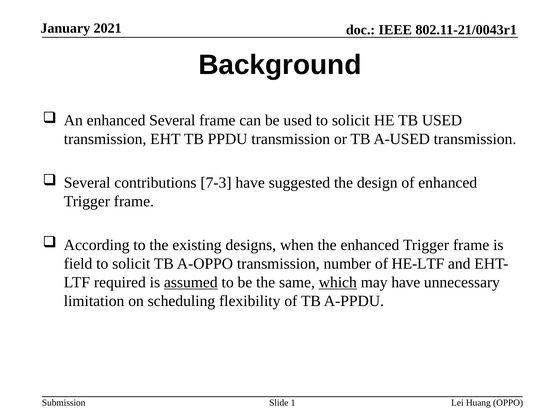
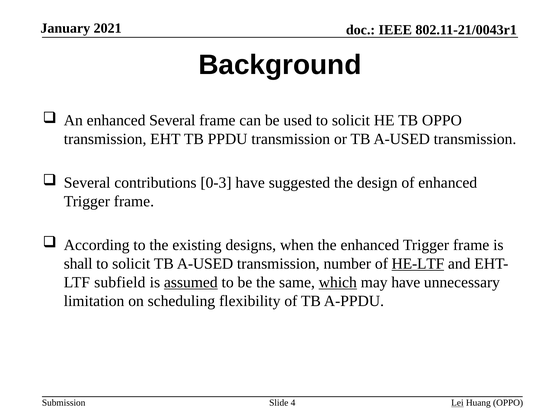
TB USED: USED -> OPPO
7-3: 7-3 -> 0-3
field: field -> shall
solicit TB A-OPPO: A-OPPO -> A-USED
HE-LTF underline: none -> present
required: required -> subfield
1: 1 -> 4
Lei underline: none -> present
